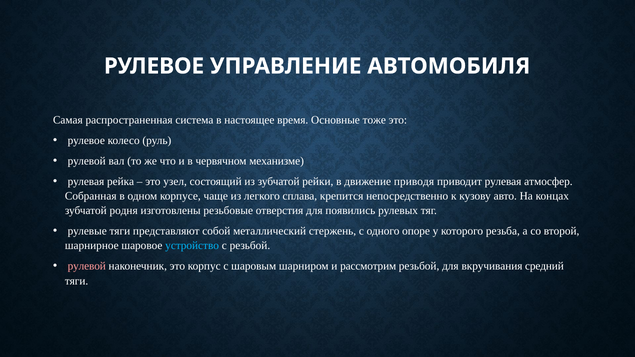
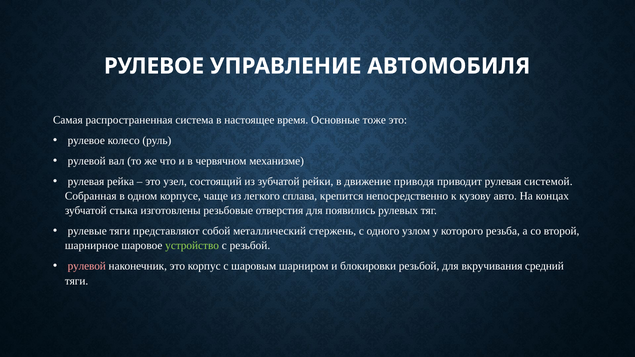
атмосфер: атмосфер -> системой
родня: родня -> стыка
опоре: опоре -> узлом
устройство colour: light blue -> light green
рассмотрим: рассмотрим -> блокировки
